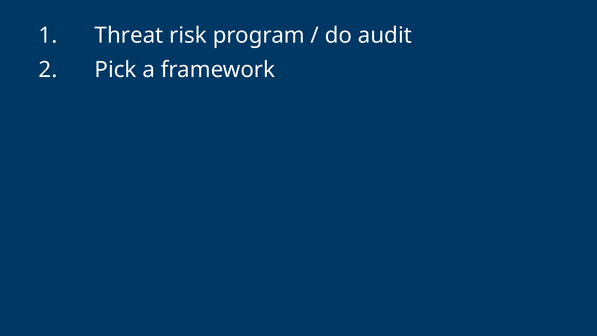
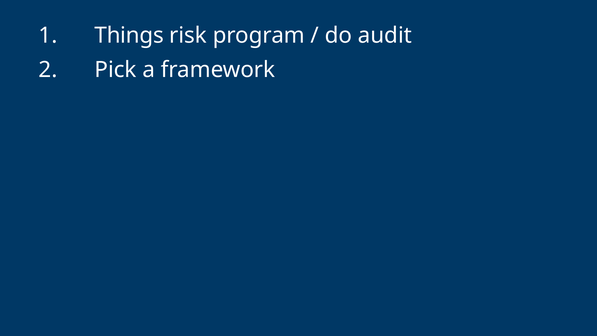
Threat: Threat -> Things
